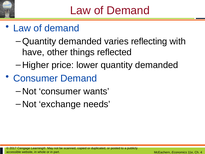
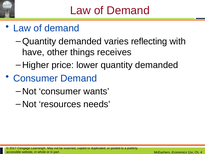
reflected: reflected -> receives
exchange: exchange -> resources
